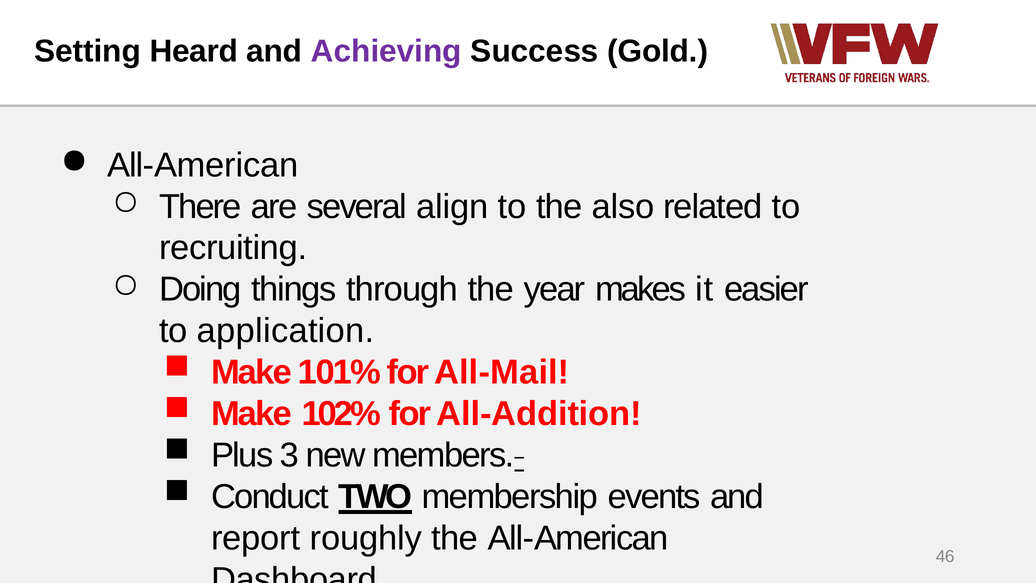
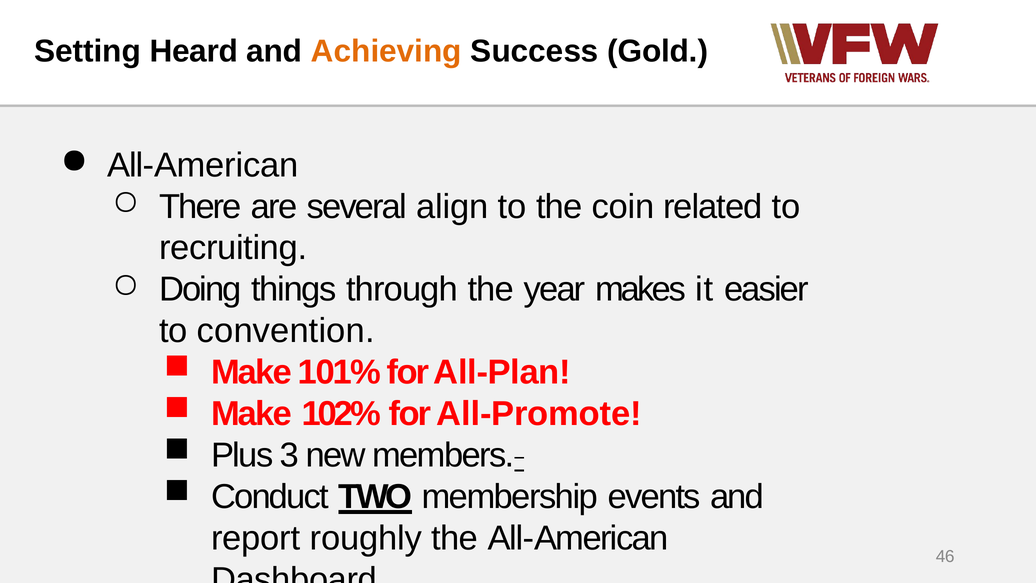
Achieving colour: purple -> orange
also: also -> coin
application: application -> convention
All-Mail: All-Mail -> All-Plan
All-Addition: All-Addition -> All-Promote
